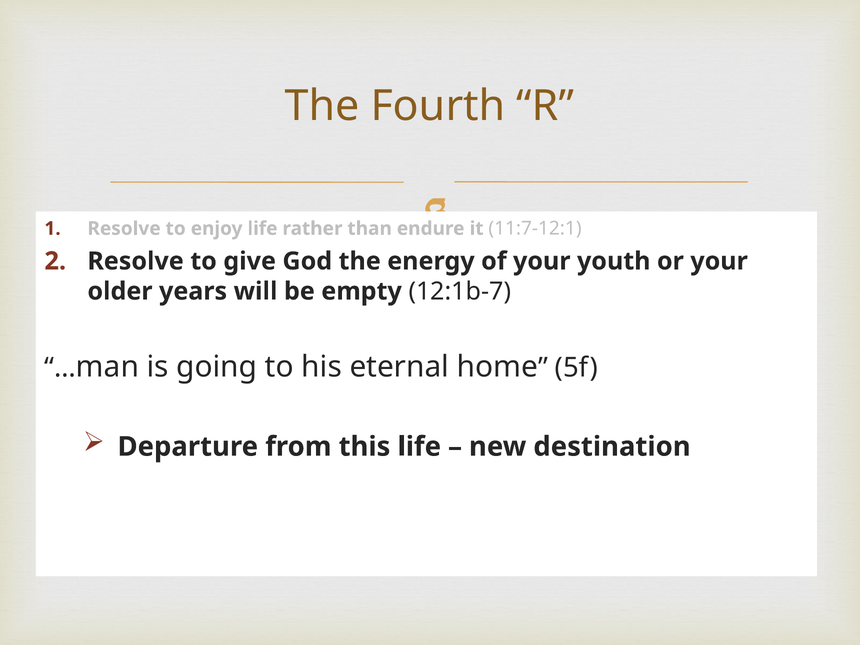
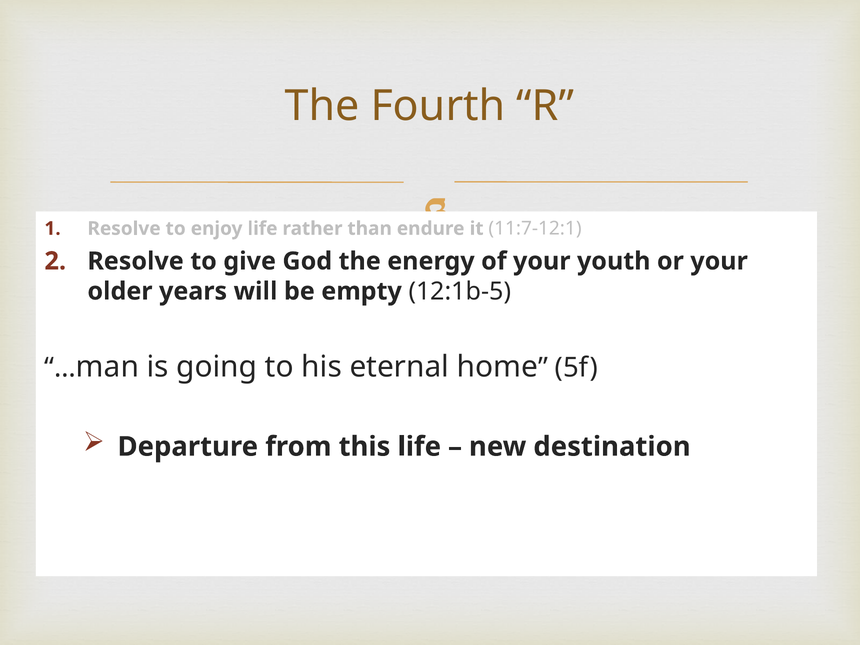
12:1b-7: 12:1b-7 -> 12:1b-5
